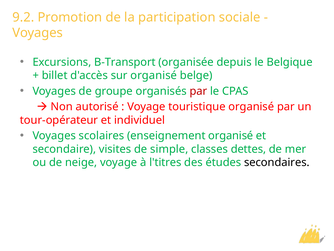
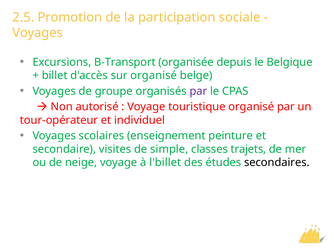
9.2: 9.2 -> 2.5
par at (198, 91) colour: red -> purple
enseignement organisé: organisé -> peinture
dettes: dettes -> trajets
l'titres: l'titres -> l'billet
